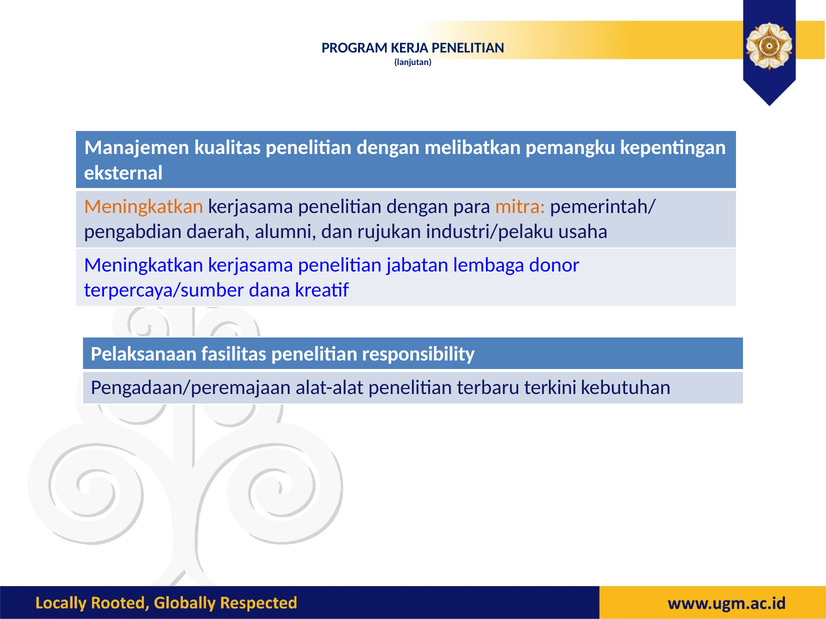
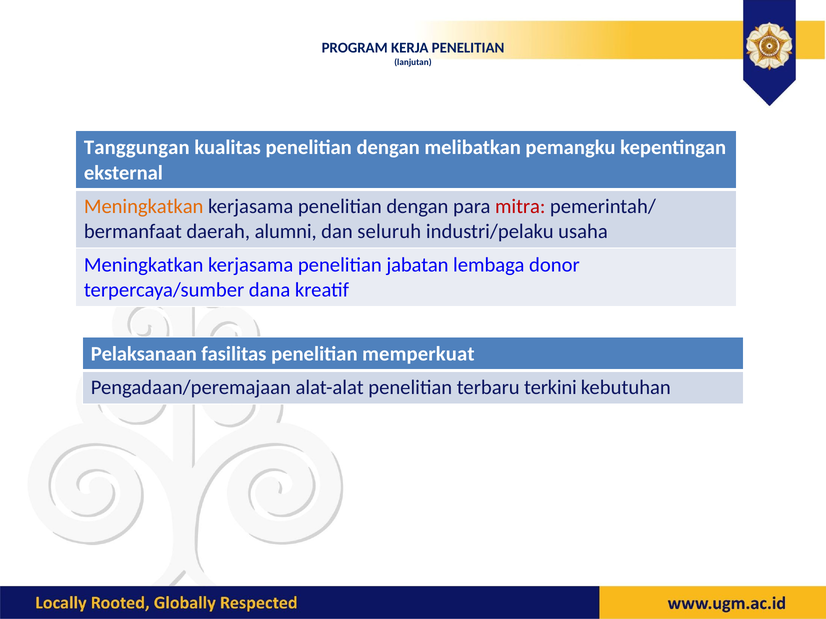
Manajemen: Manajemen -> Tanggungan
mitra colour: orange -> red
pengabdian: pengabdian -> bermanfaat
rujukan: rujukan -> seluruh
responsibility: responsibility -> memperkuat
